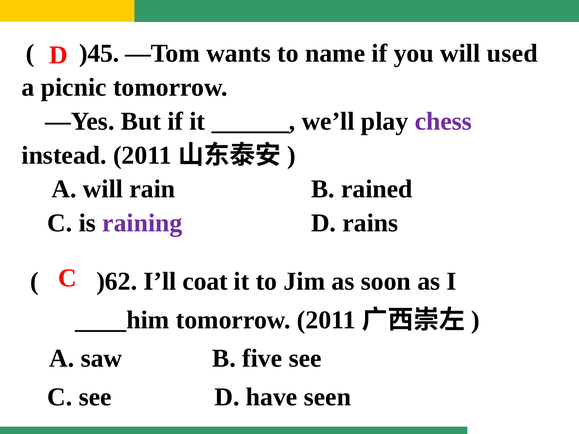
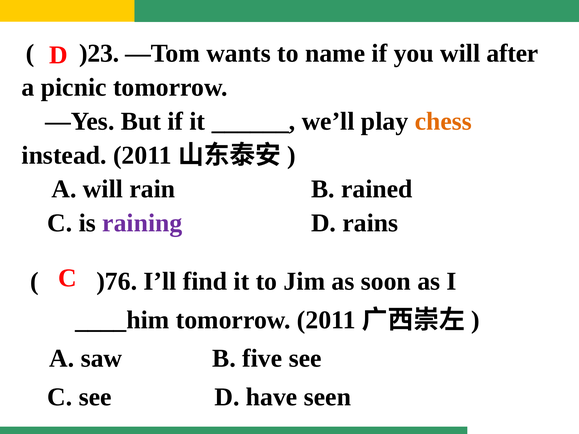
)45: )45 -> )23
used: used -> after
chess colour: purple -> orange
)62: )62 -> )76
coat: coat -> find
